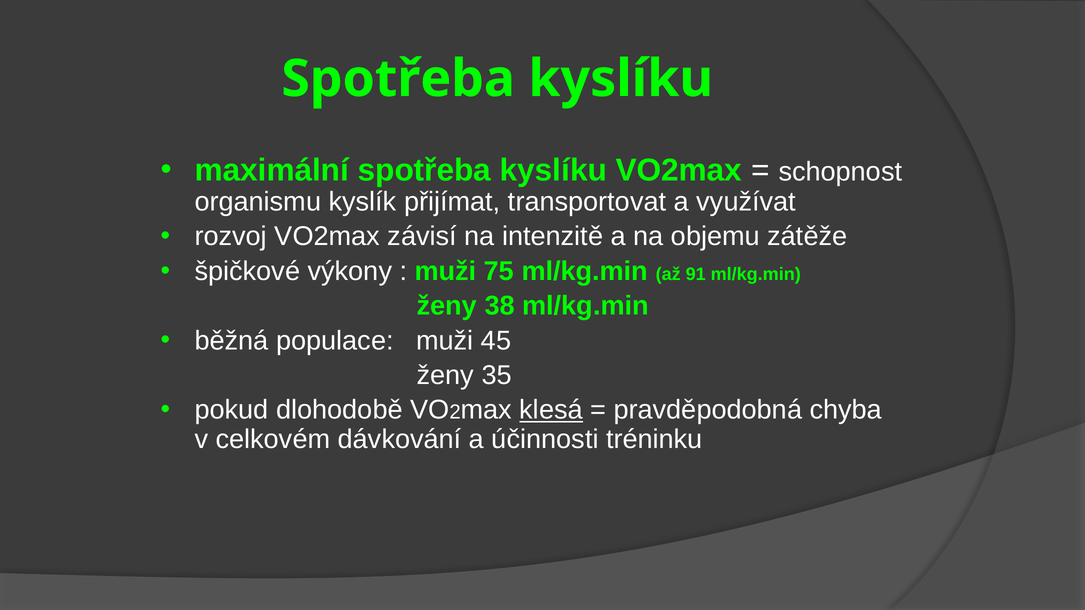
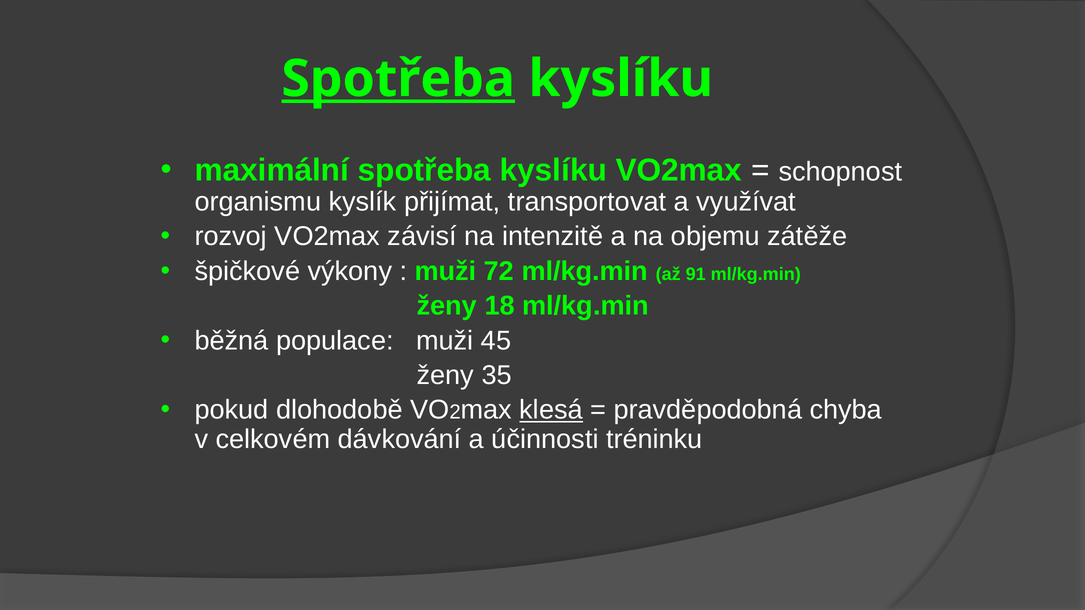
Spotřeba at (398, 79) underline: none -> present
75: 75 -> 72
38: 38 -> 18
